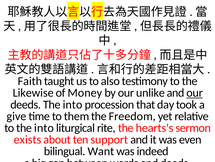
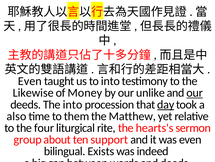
Faith at (30, 81): Faith -> Even
to also: also -> into
day underline: none -> present
give: give -> also
Freedom: Freedom -> Matthew
to the into: into -> four
exists: exists -> group
Want: Want -> Exists
